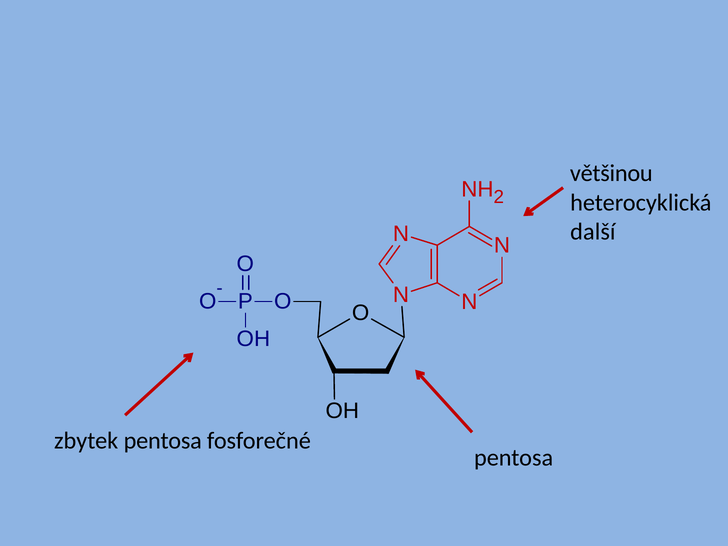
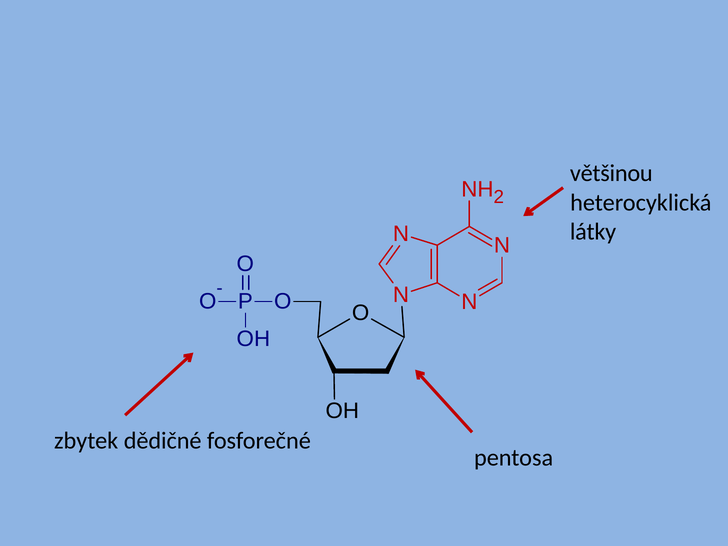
další: další -> látky
zbytek pentosa: pentosa -> dědičné
